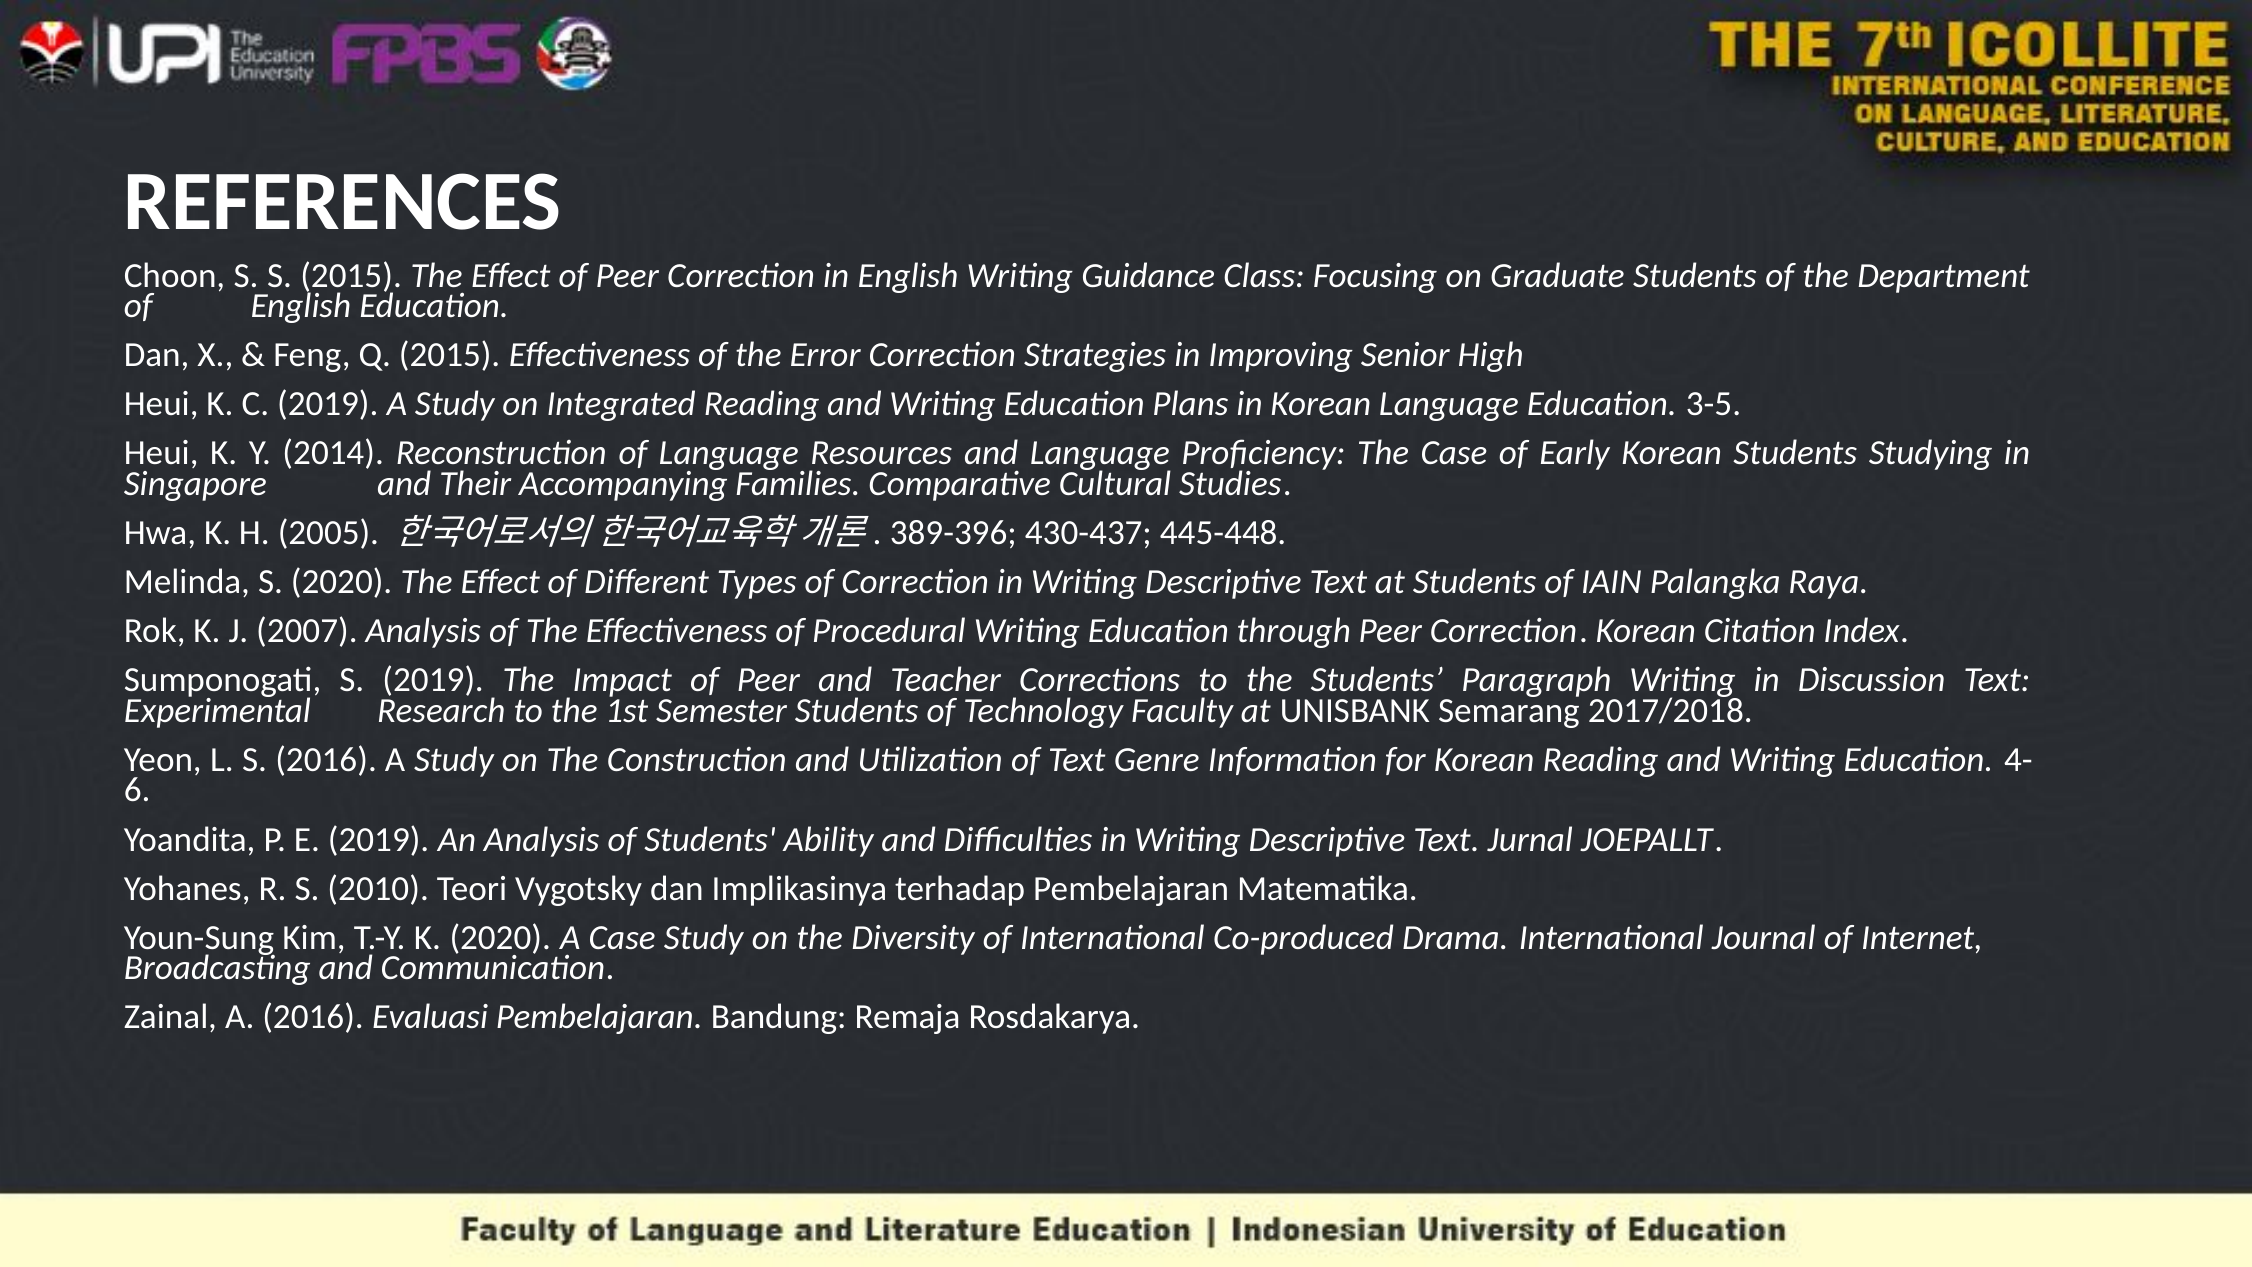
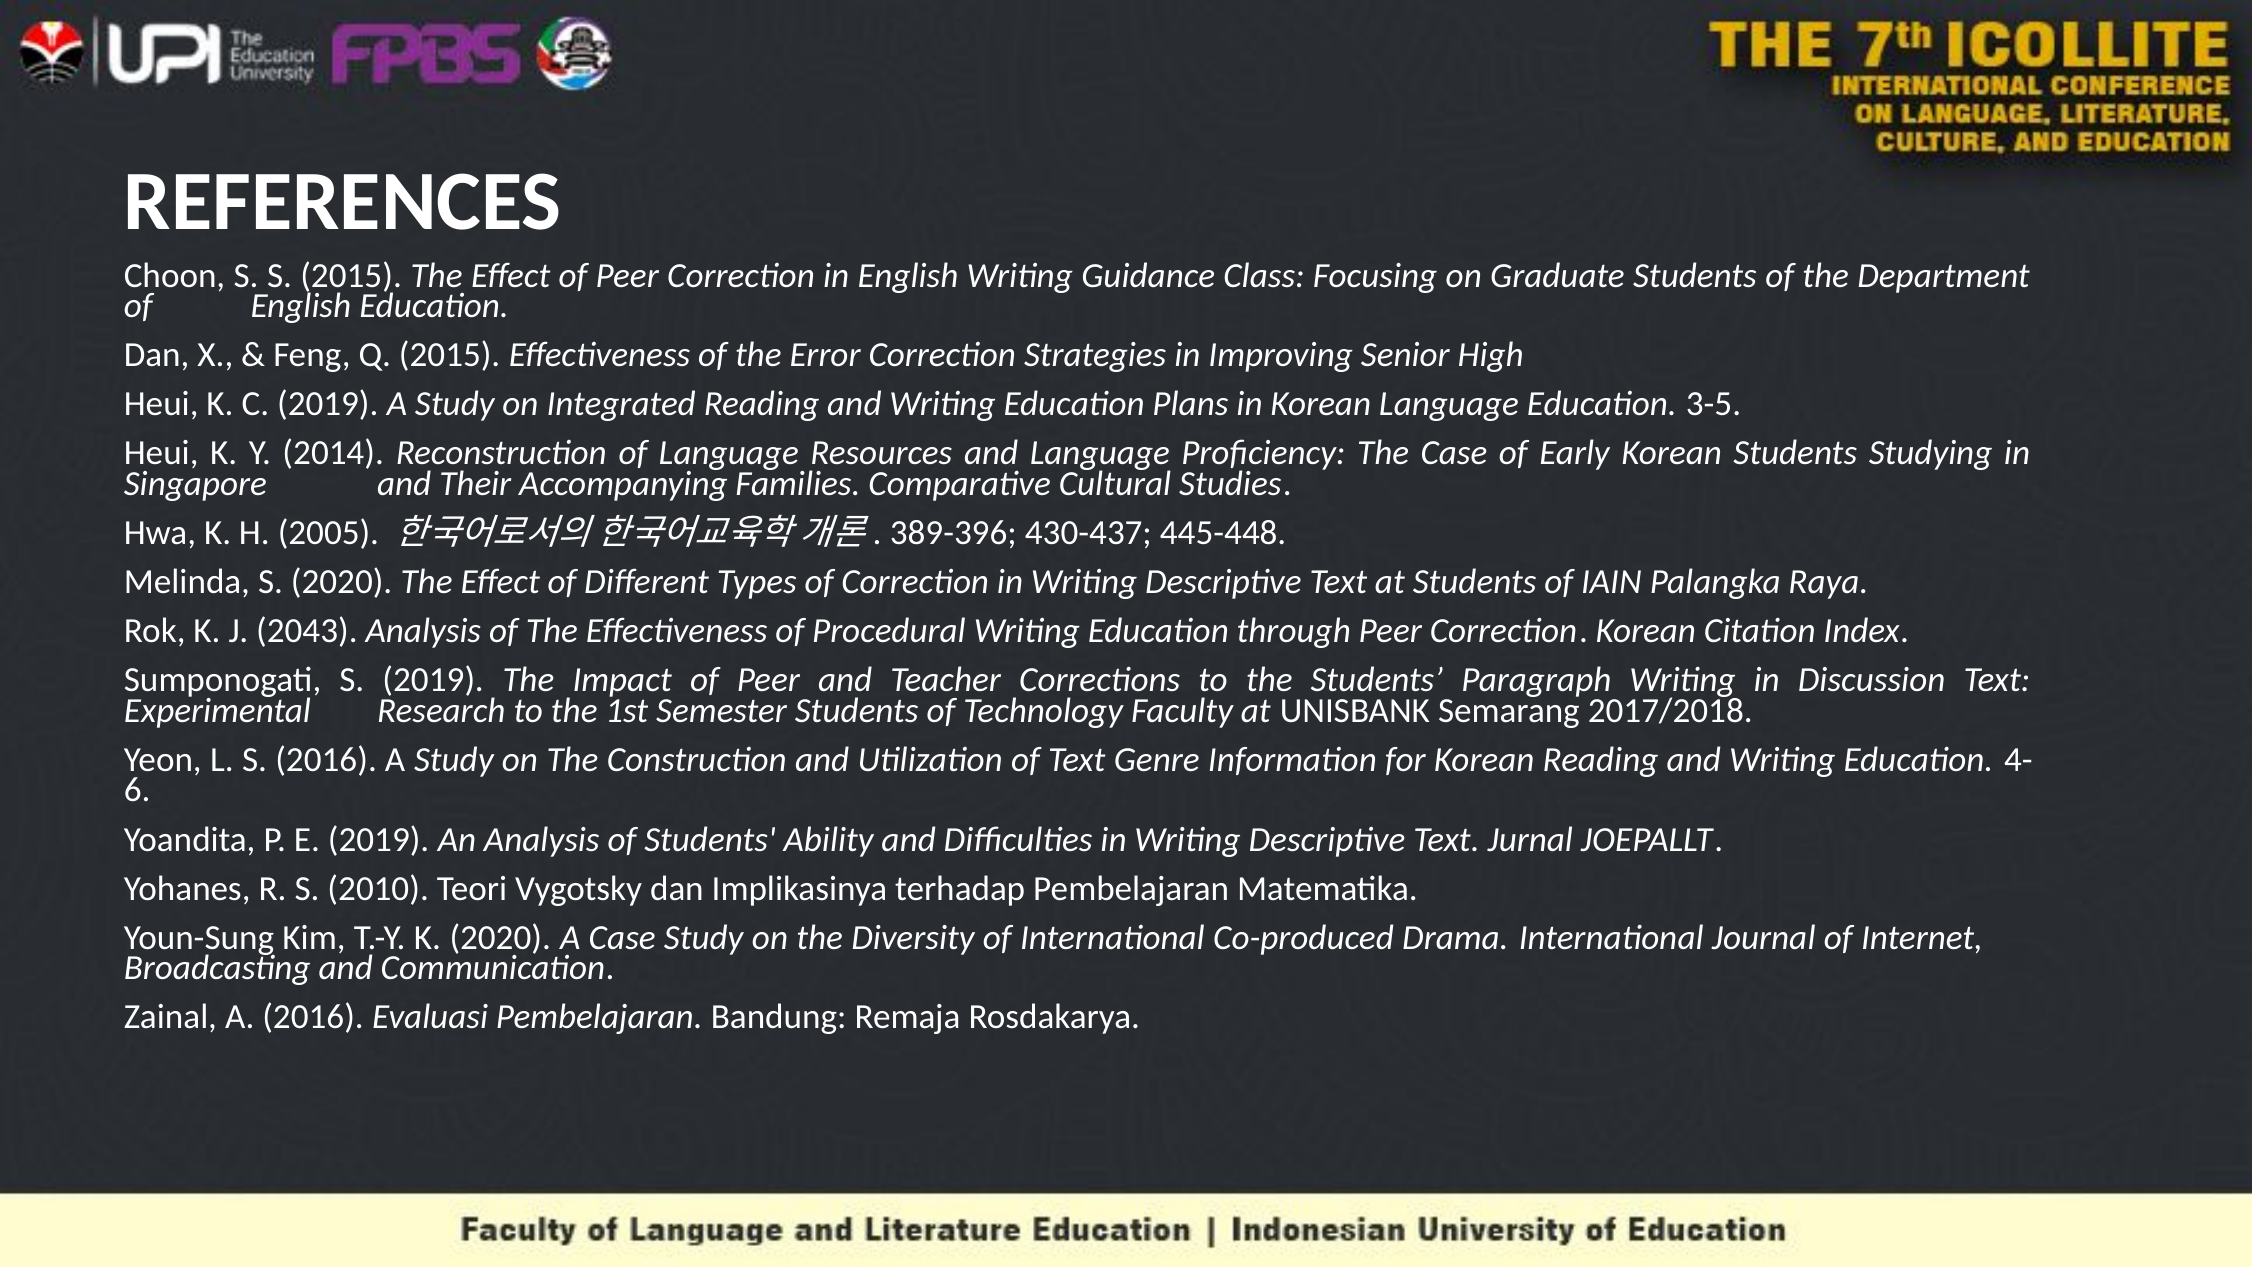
2007: 2007 -> 2043
